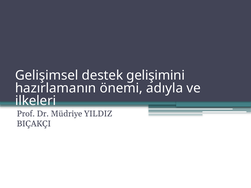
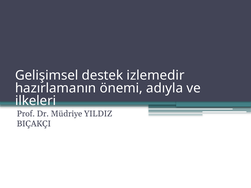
gelişimini: gelişimini -> izlemedir
